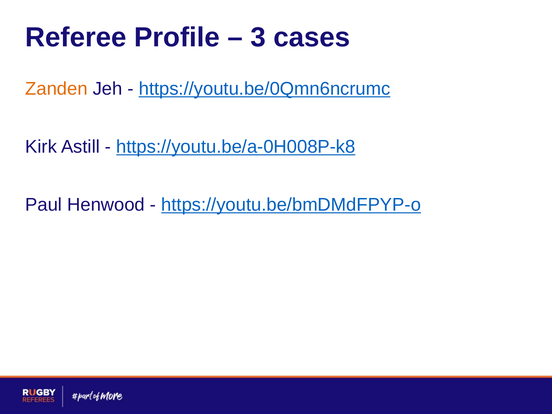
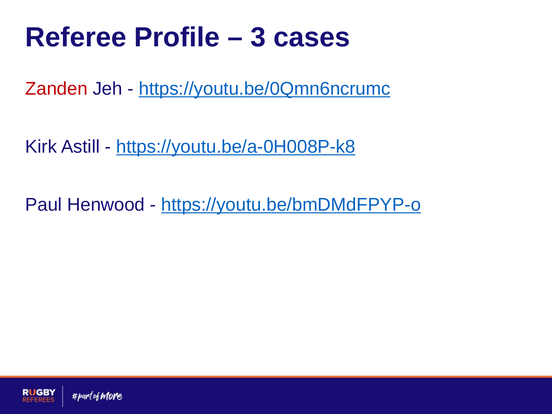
Zanden colour: orange -> red
